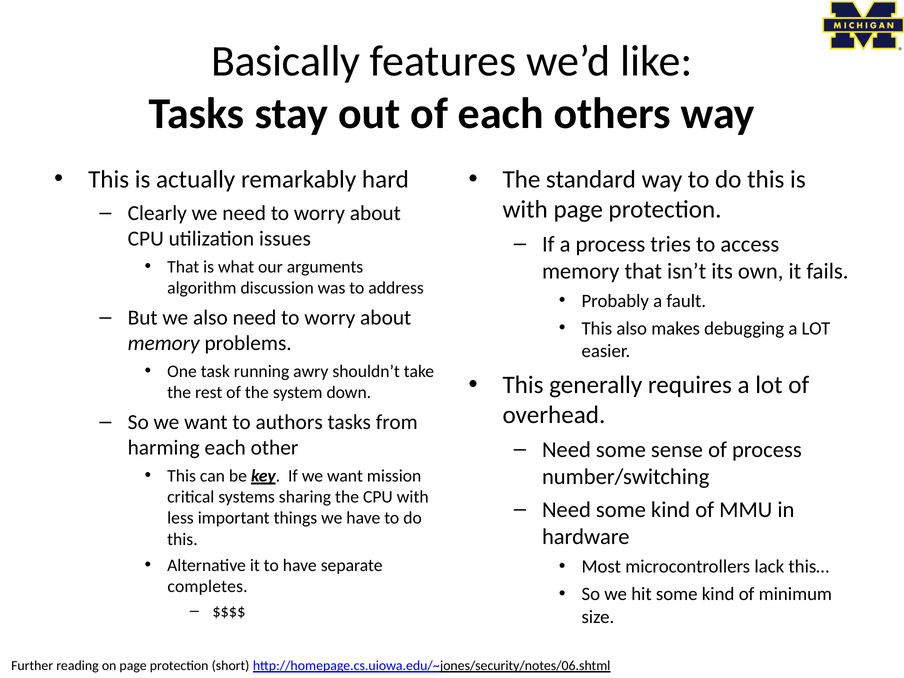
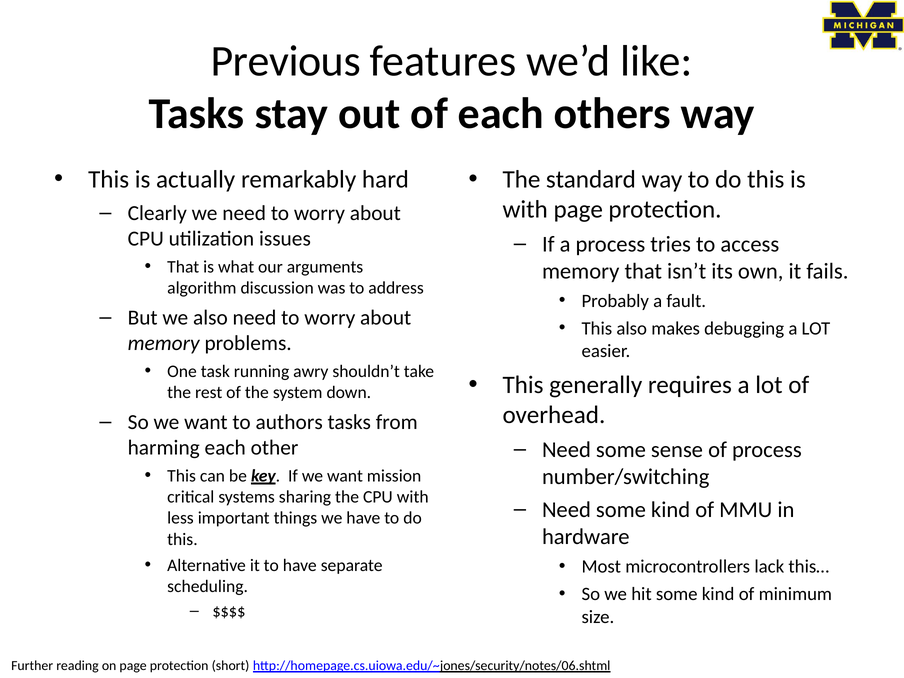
Basically: Basically -> Previous
completes: completes -> scheduling
